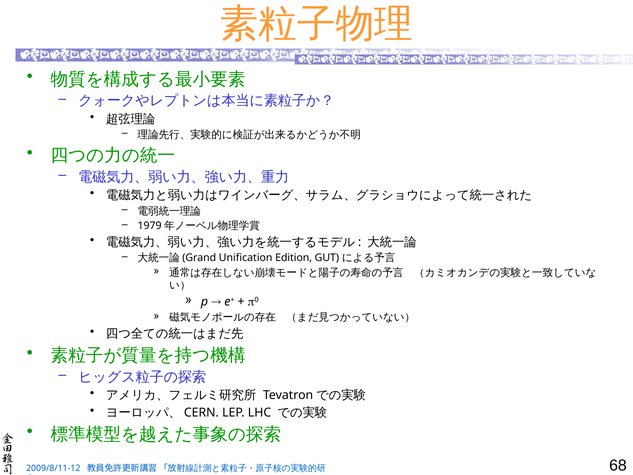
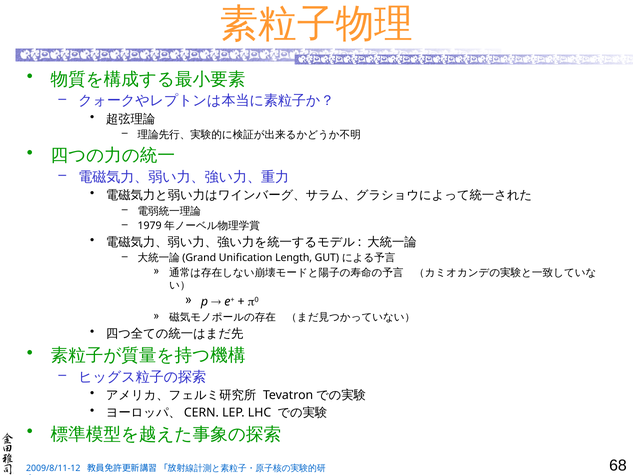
Edition: Edition -> Length
